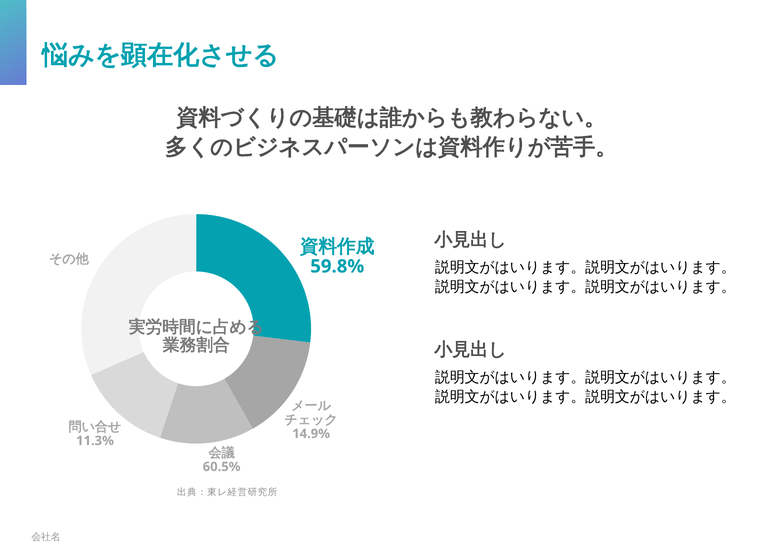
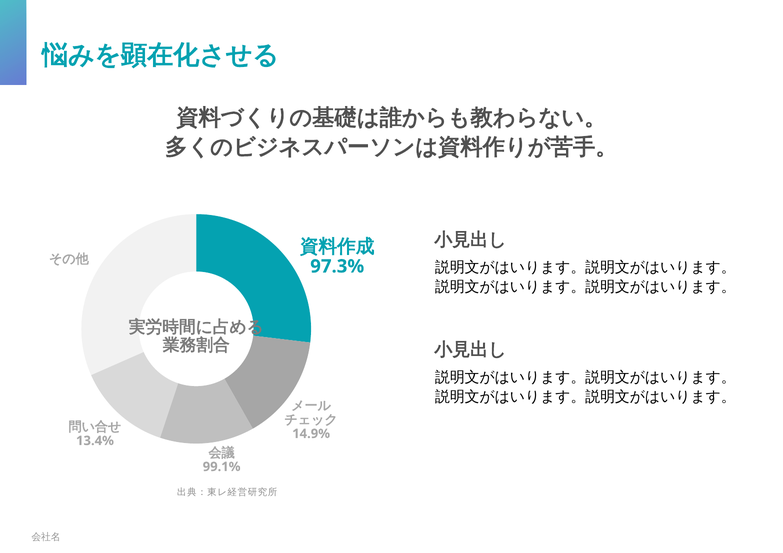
59.8%: 59.8% -> 97.3%
11.3%: 11.3% -> 13.4%
60.5%: 60.5% -> 99.1%
